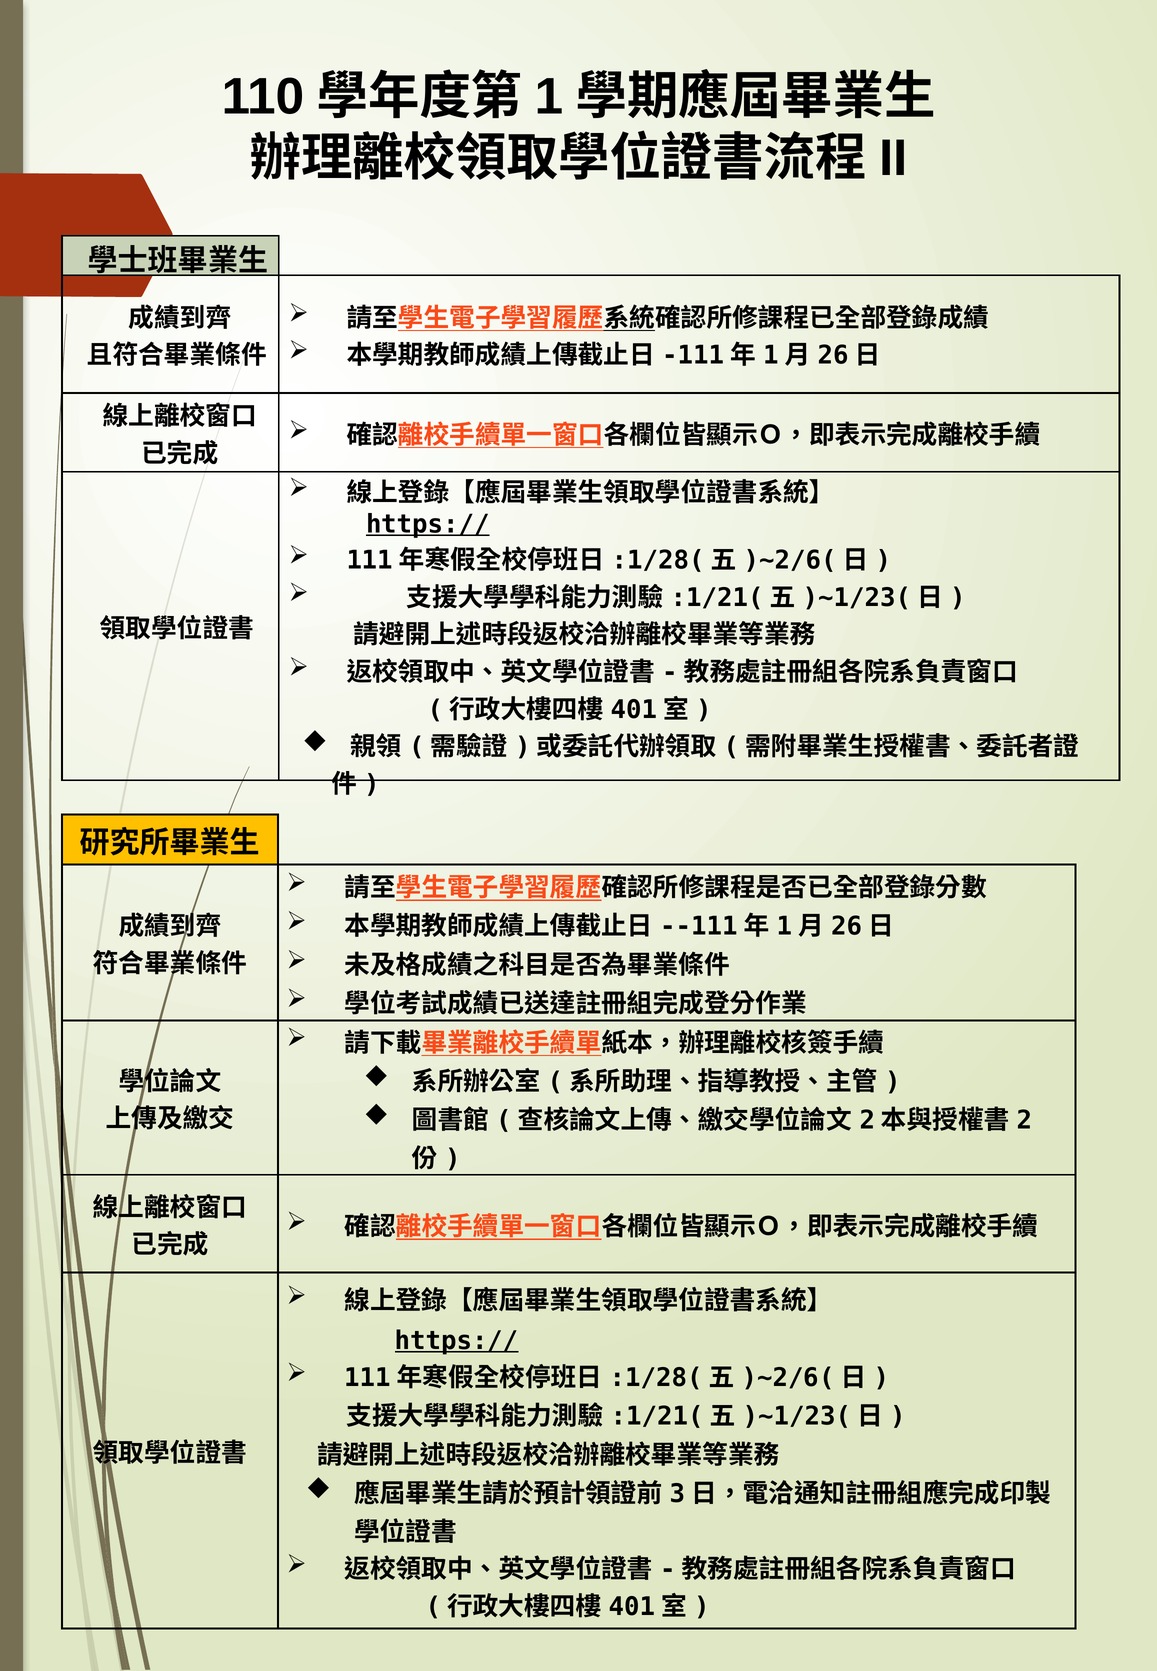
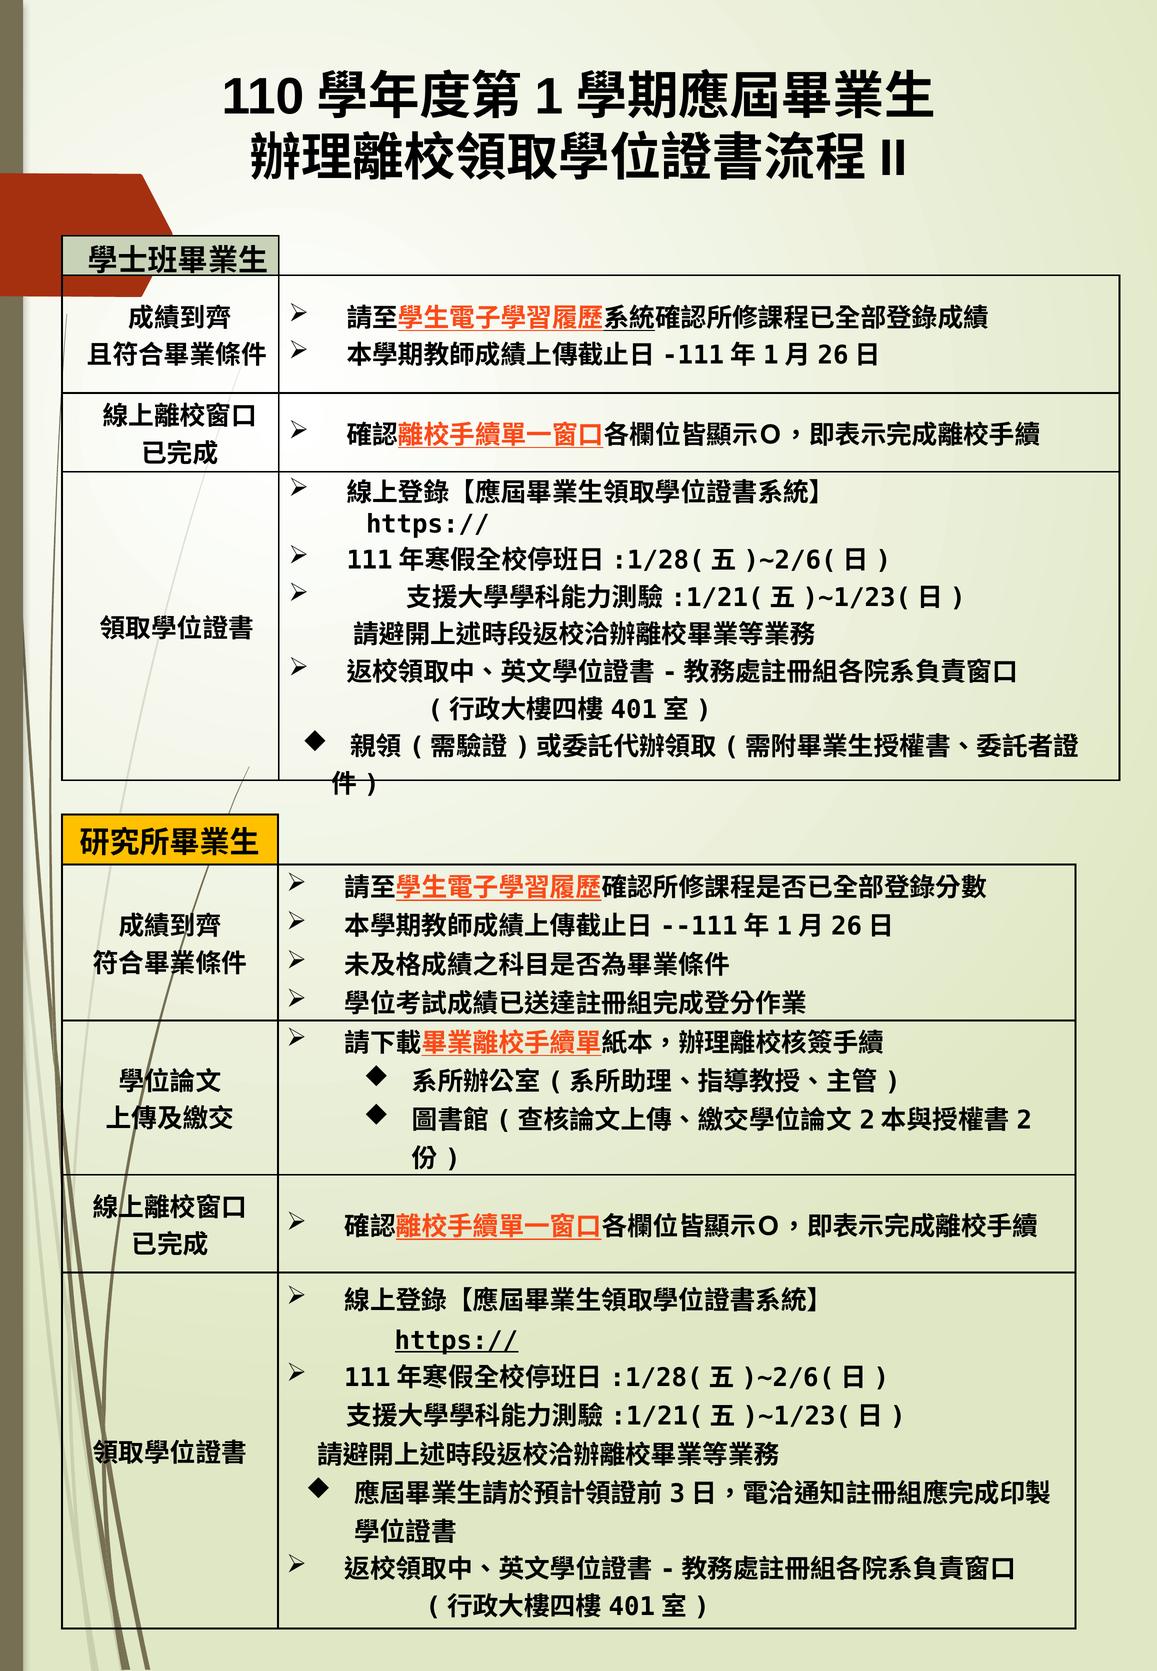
https:// at (428, 524) underline: present -> none
